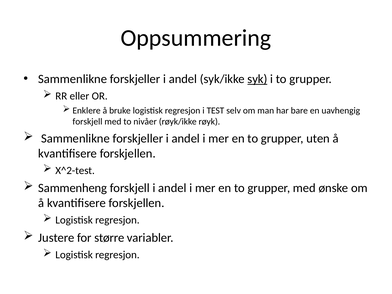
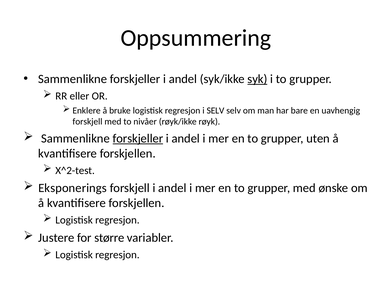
i TEST: TEST -> SELV
forskjeller at (138, 138) underline: none -> present
Sammenheng: Sammenheng -> Eksponerings
